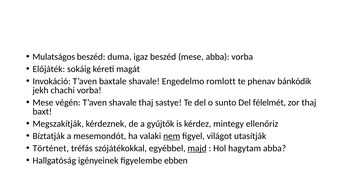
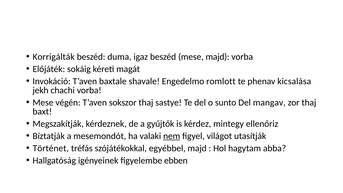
Mulatságos: Mulatságos -> Korrigálták
mese abba: abba -> majd
bánkódik: bánkódik -> kicsalása
T’aven shavale: shavale -> sokszor
félelmét: félelmét -> mangav
majd at (197, 148) underline: present -> none
